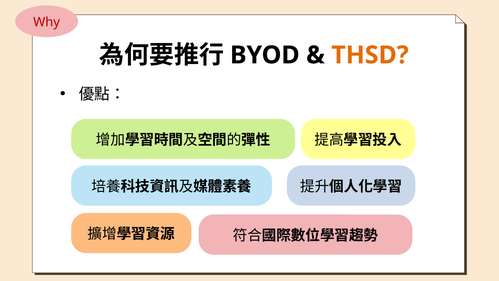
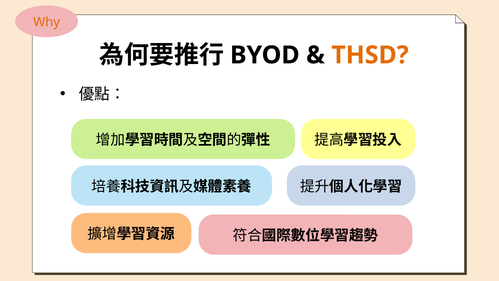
Why colour: red -> orange
